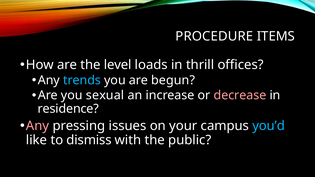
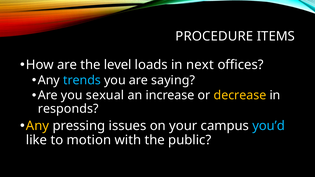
thrill: thrill -> next
begun: begun -> saying
decrease colour: pink -> yellow
residence: residence -> responds
Any at (38, 126) colour: pink -> yellow
dismiss: dismiss -> motion
